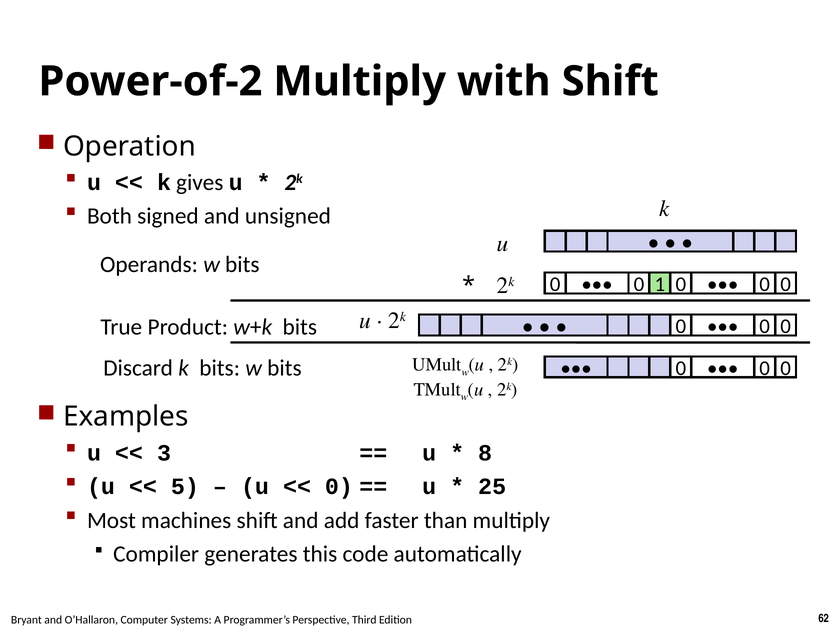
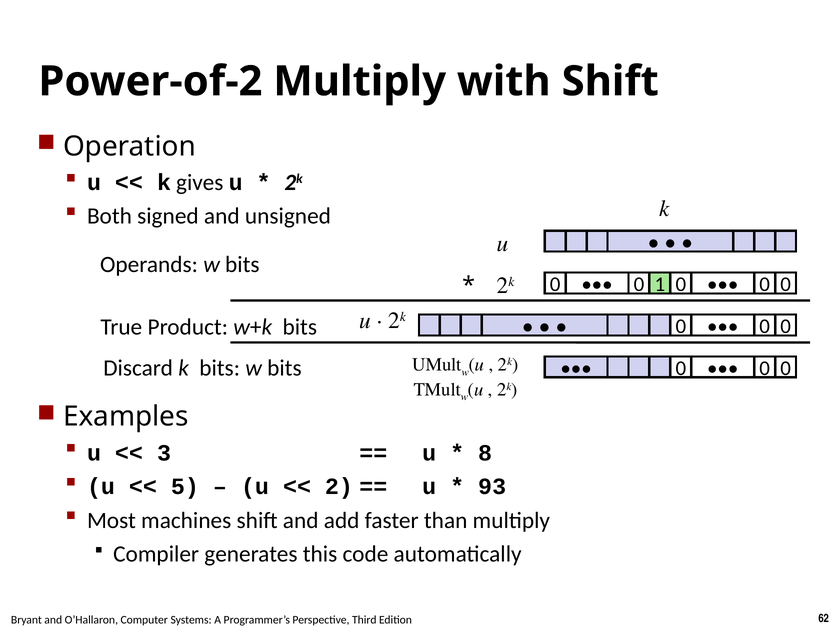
0 at (339, 486): 0 -> 2
25: 25 -> 93
